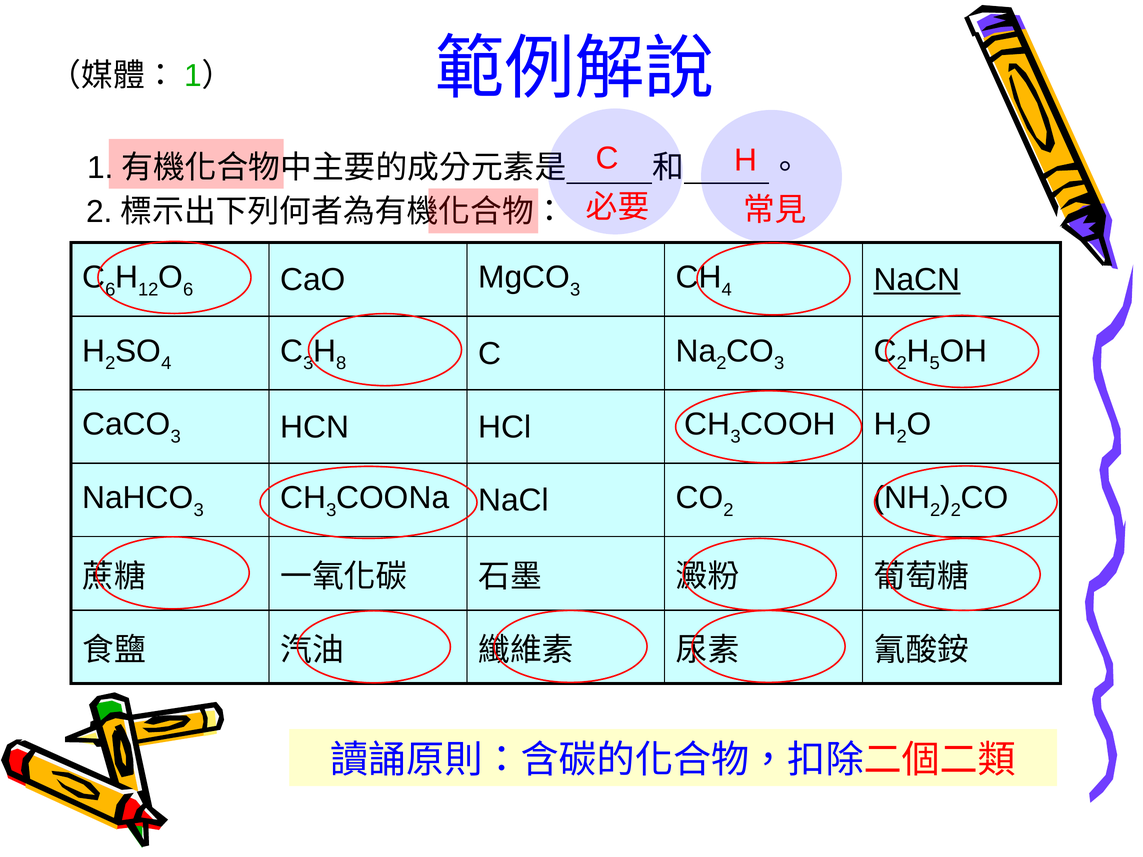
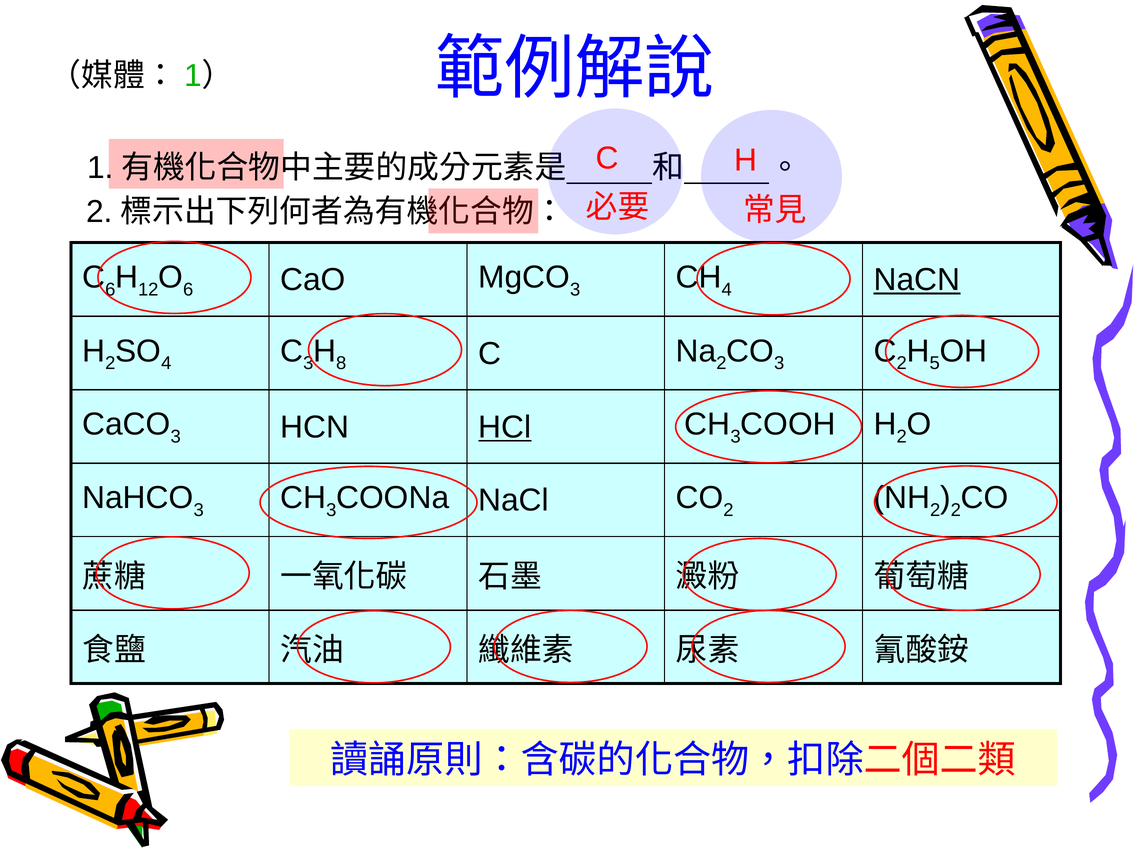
HCl underline: none -> present
